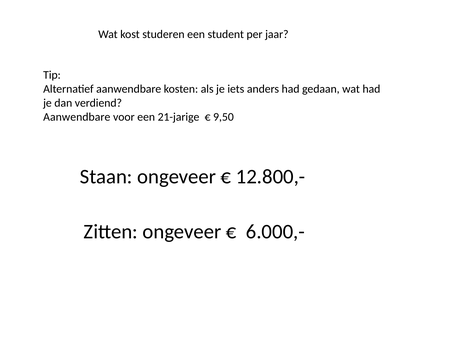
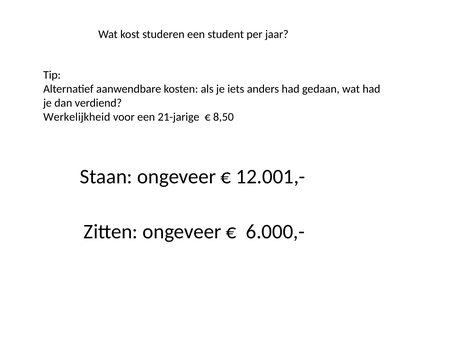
Aanwendbare at (77, 117): Aanwendbare -> Werkelijkheid
9,50: 9,50 -> 8,50
12.800,-: 12.800,- -> 12.001,-
